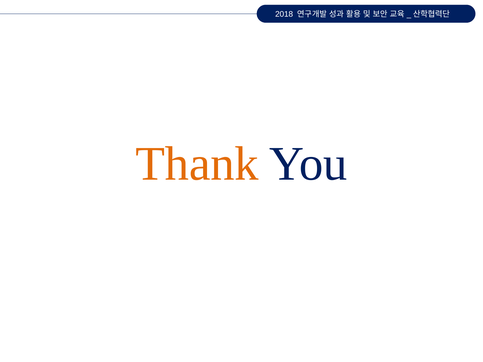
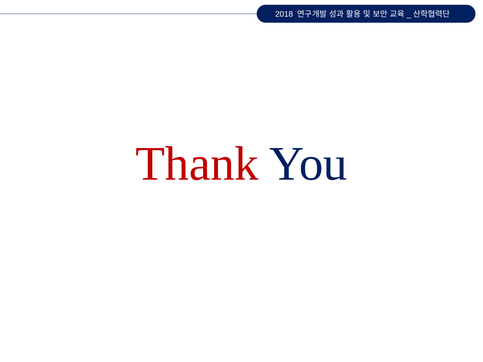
Thank colour: orange -> red
